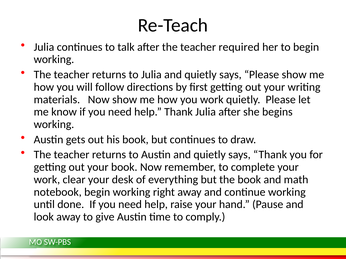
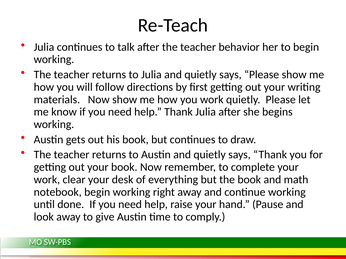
required: required -> behavior
